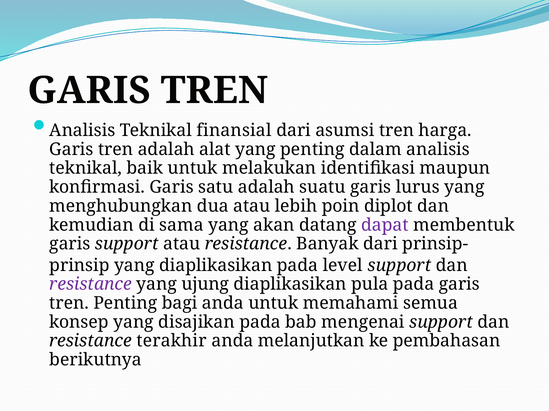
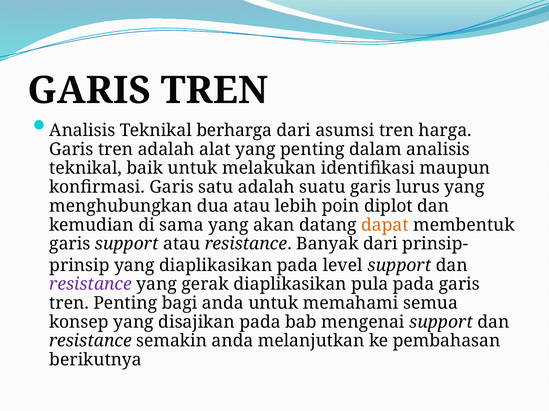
finansial: finansial -> berharga
dapat colour: purple -> orange
ujung: ujung -> gerak
terakhir: terakhir -> semakin
